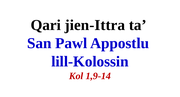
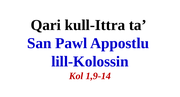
jien-Ittra: jien-Ittra -> kull-Ittra
